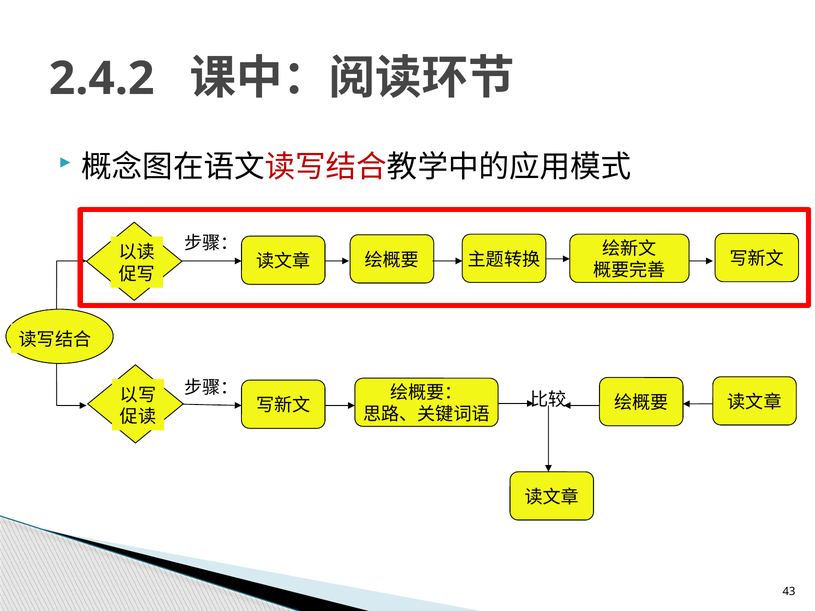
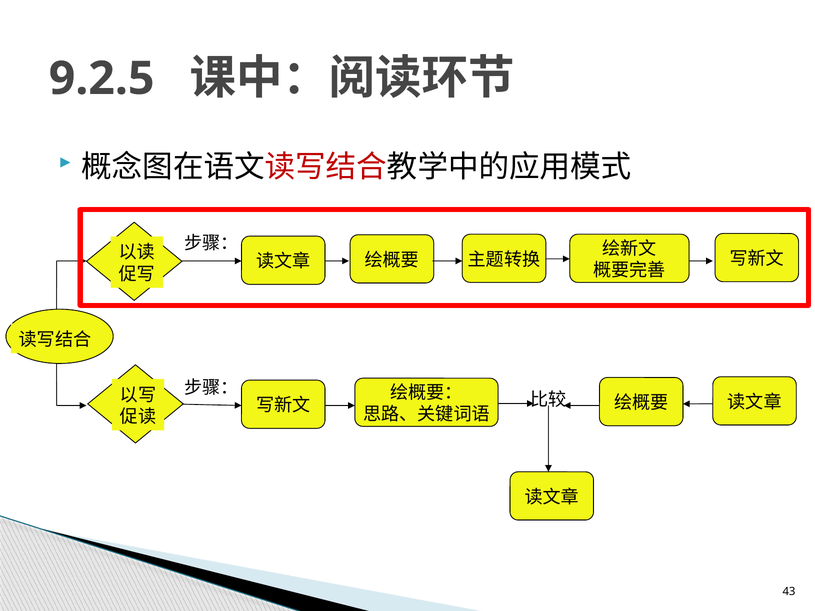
2.4.2: 2.4.2 -> 9.2.5
